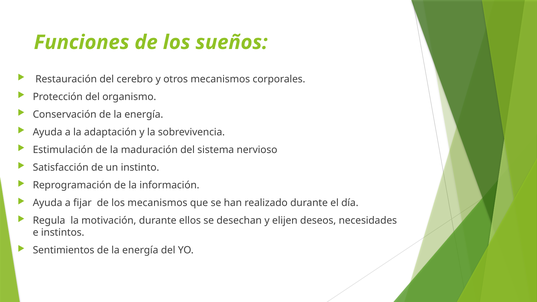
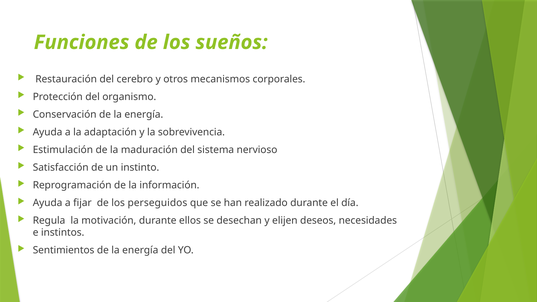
los mecanismos: mecanismos -> perseguidos
